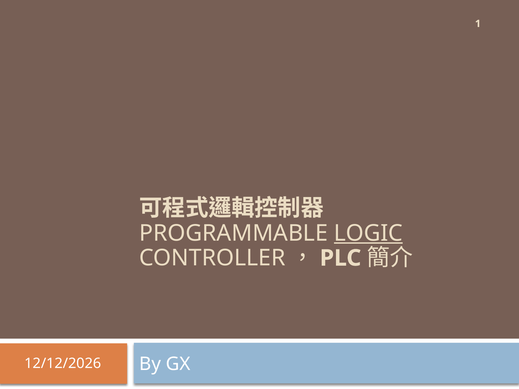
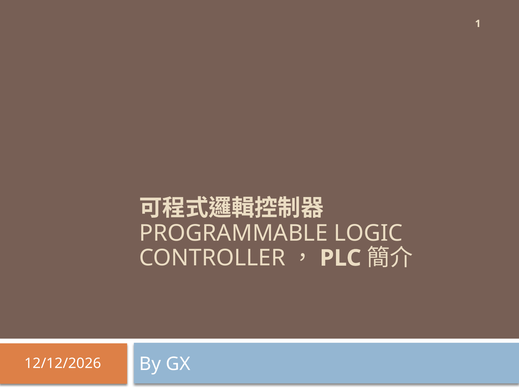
LOGIC underline: present -> none
